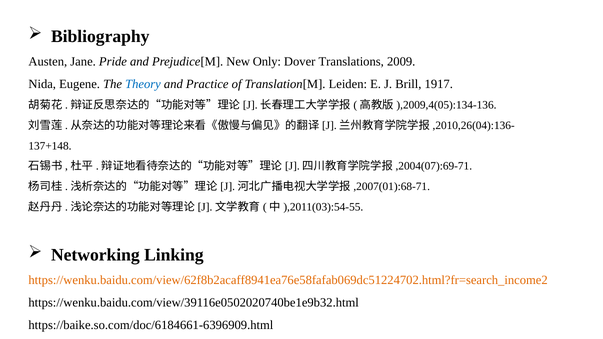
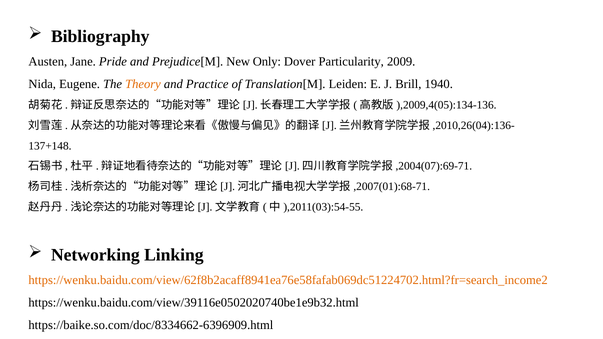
Translations: Translations -> Particularity
Theory colour: blue -> orange
1917: 1917 -> 1940
https://baike.so.com/doc/6184661-6396909.html: https://baike.so.com/doc/6184661-6396909.html -> https://baike.so.com/doc/8334662-6396909.html
